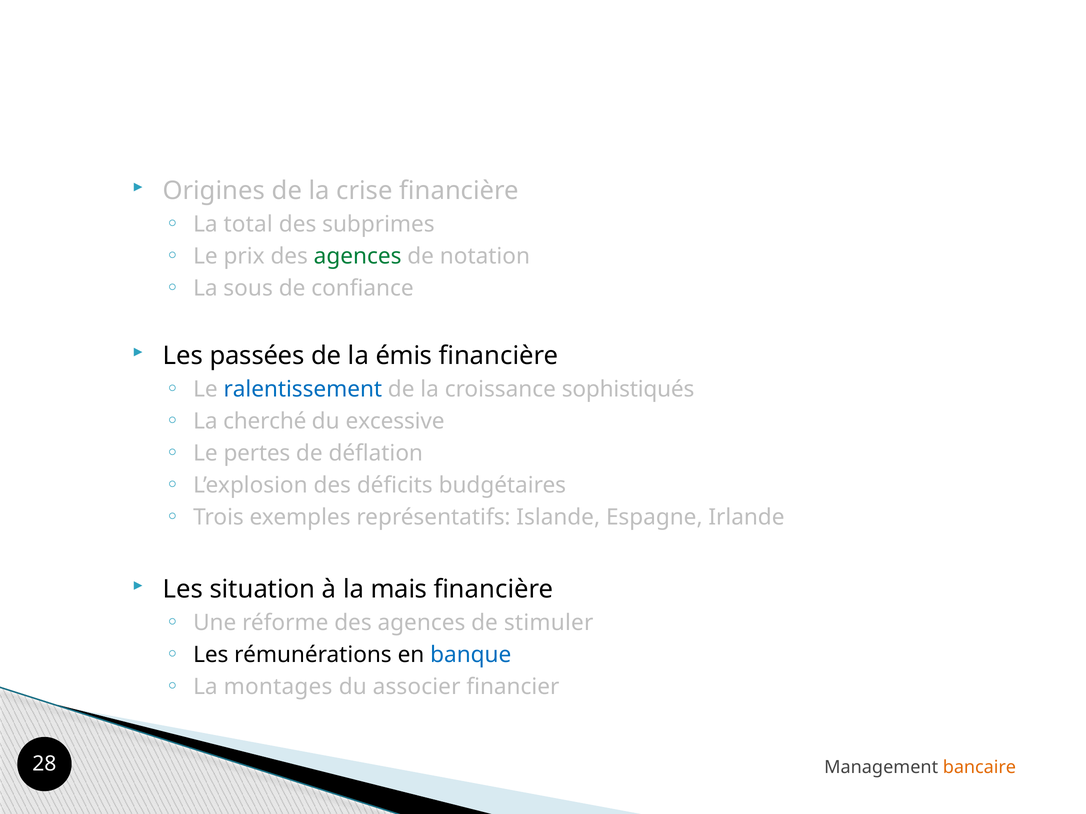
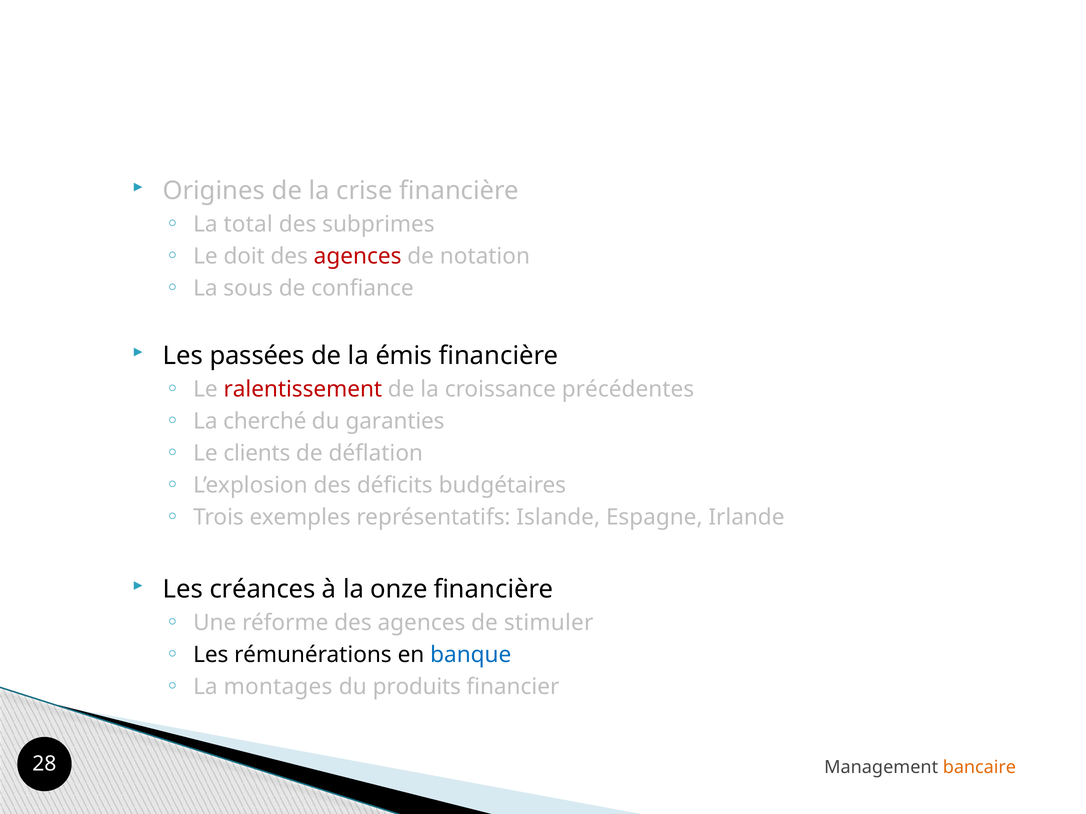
prix: prix -> doit
agences at (358, 257) colour: green -> red
ralentissement colour: blue -> red
sophistiqués: sophistiqués -> précédentes
excessive: excessive -> garanties
pertes: pertes -> clients
situation: situation -> créances
mais: mais -> onze
associer: associer -> produits
